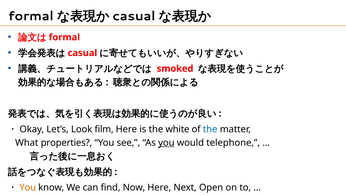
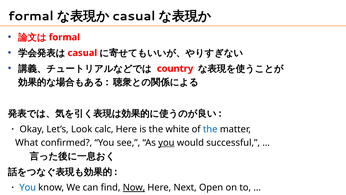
smoked: smoked -> country
film: film -> calc
properties: properties -> confirmed
telephone: telephone -> successful
You at (28, 187) colour: orange -> blue
Now underline: none -> present
